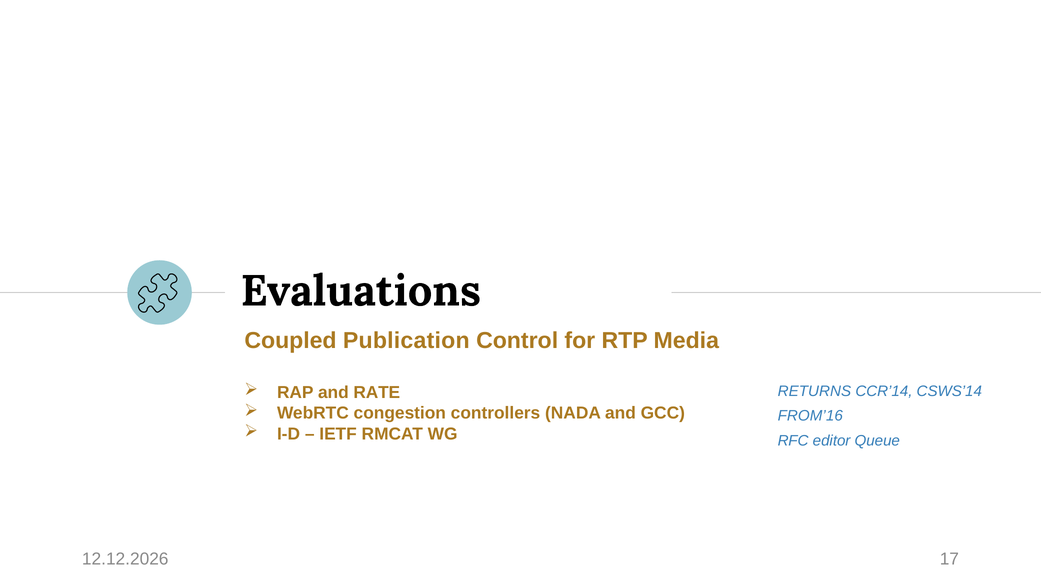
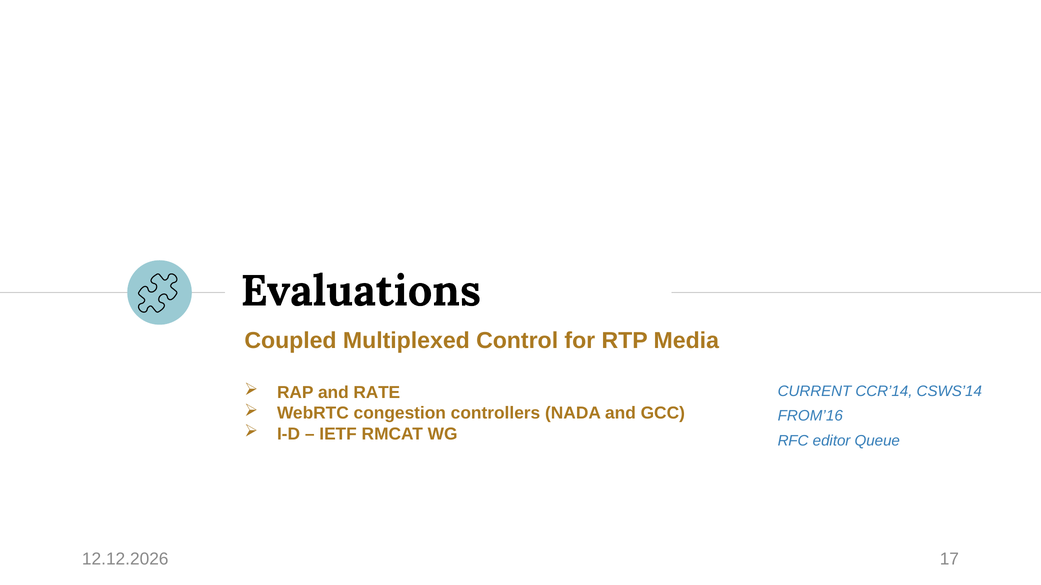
Publication: Publication -> Multiplexed
RETURNS: RETURNS -> CURRENT
